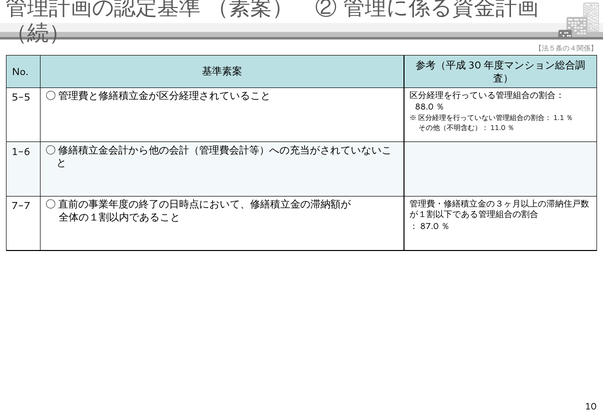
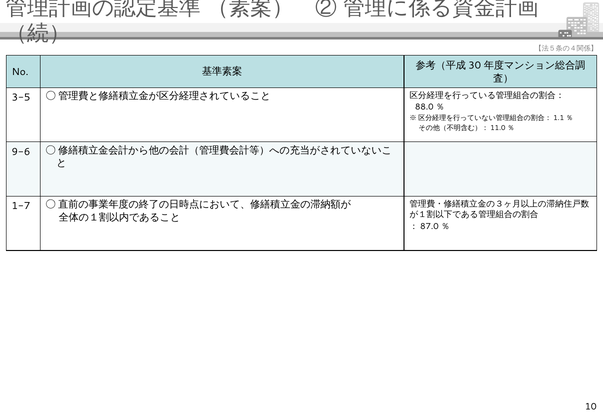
5-5: 5-5 -> 3-5
1-6: 1-6 -> 9-6
7-7: 7-7 -> 1-7
